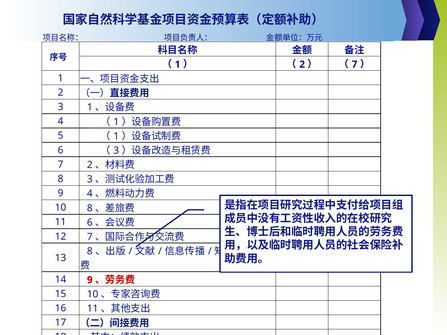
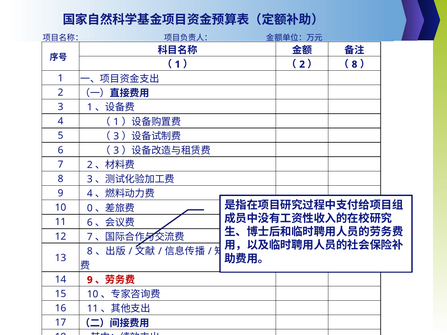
7 at (355, 64): 7 -> 8
1 at (116, 136): 1 -> 3
10 8: 8 -> 0
